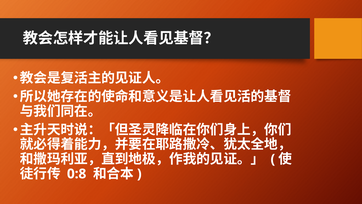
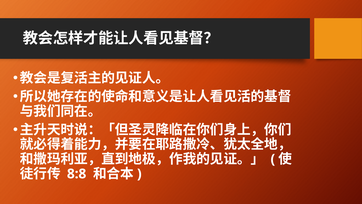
0:8: 0:8 -> 8:8
